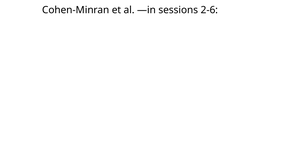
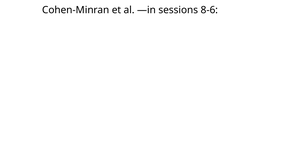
2-6: 2-6 -> 8-6
